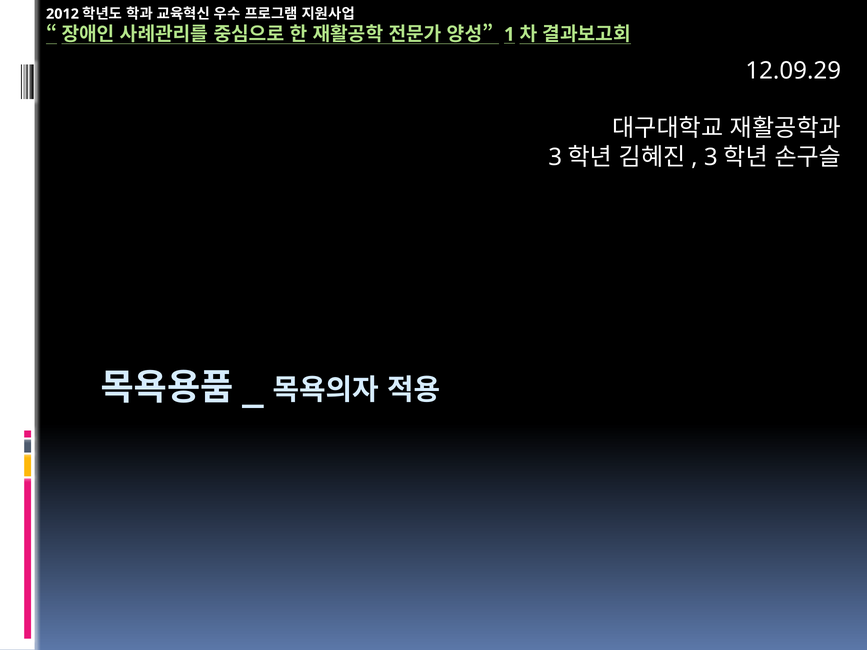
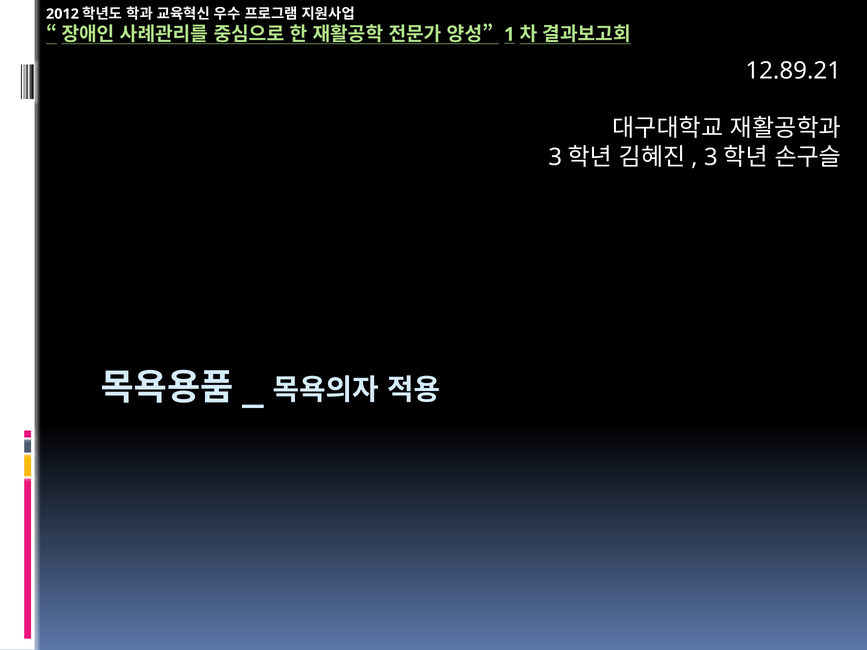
12.09.29: 12.09.29 -> 12.89.21
